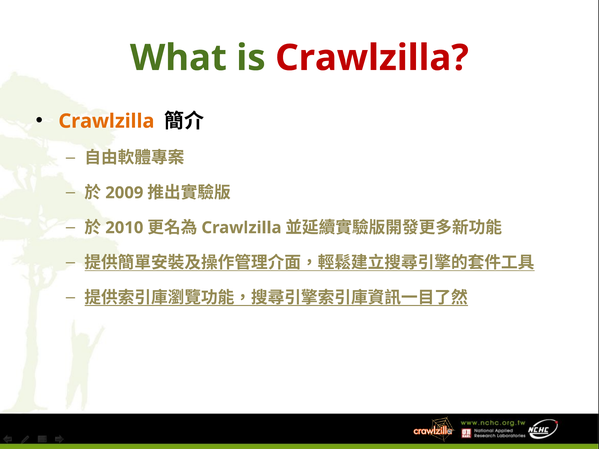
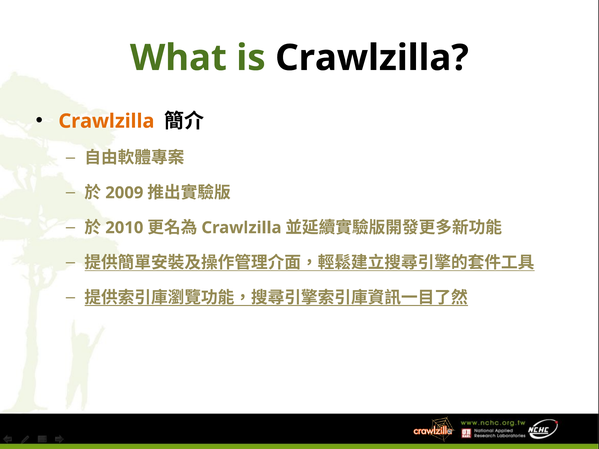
Crawlzilla at (372, 58) colour: red -> black
